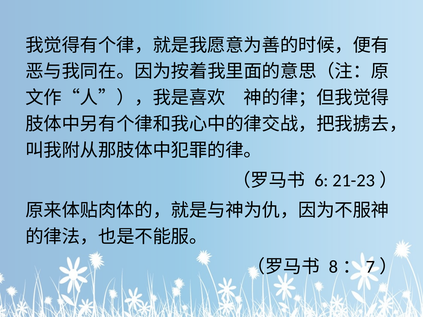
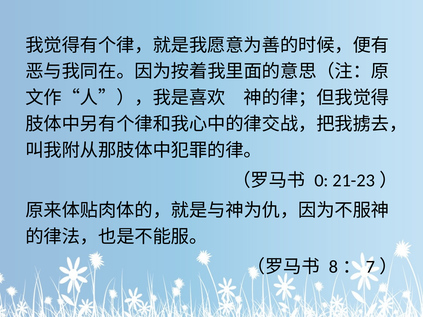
6: 6 -> 0
